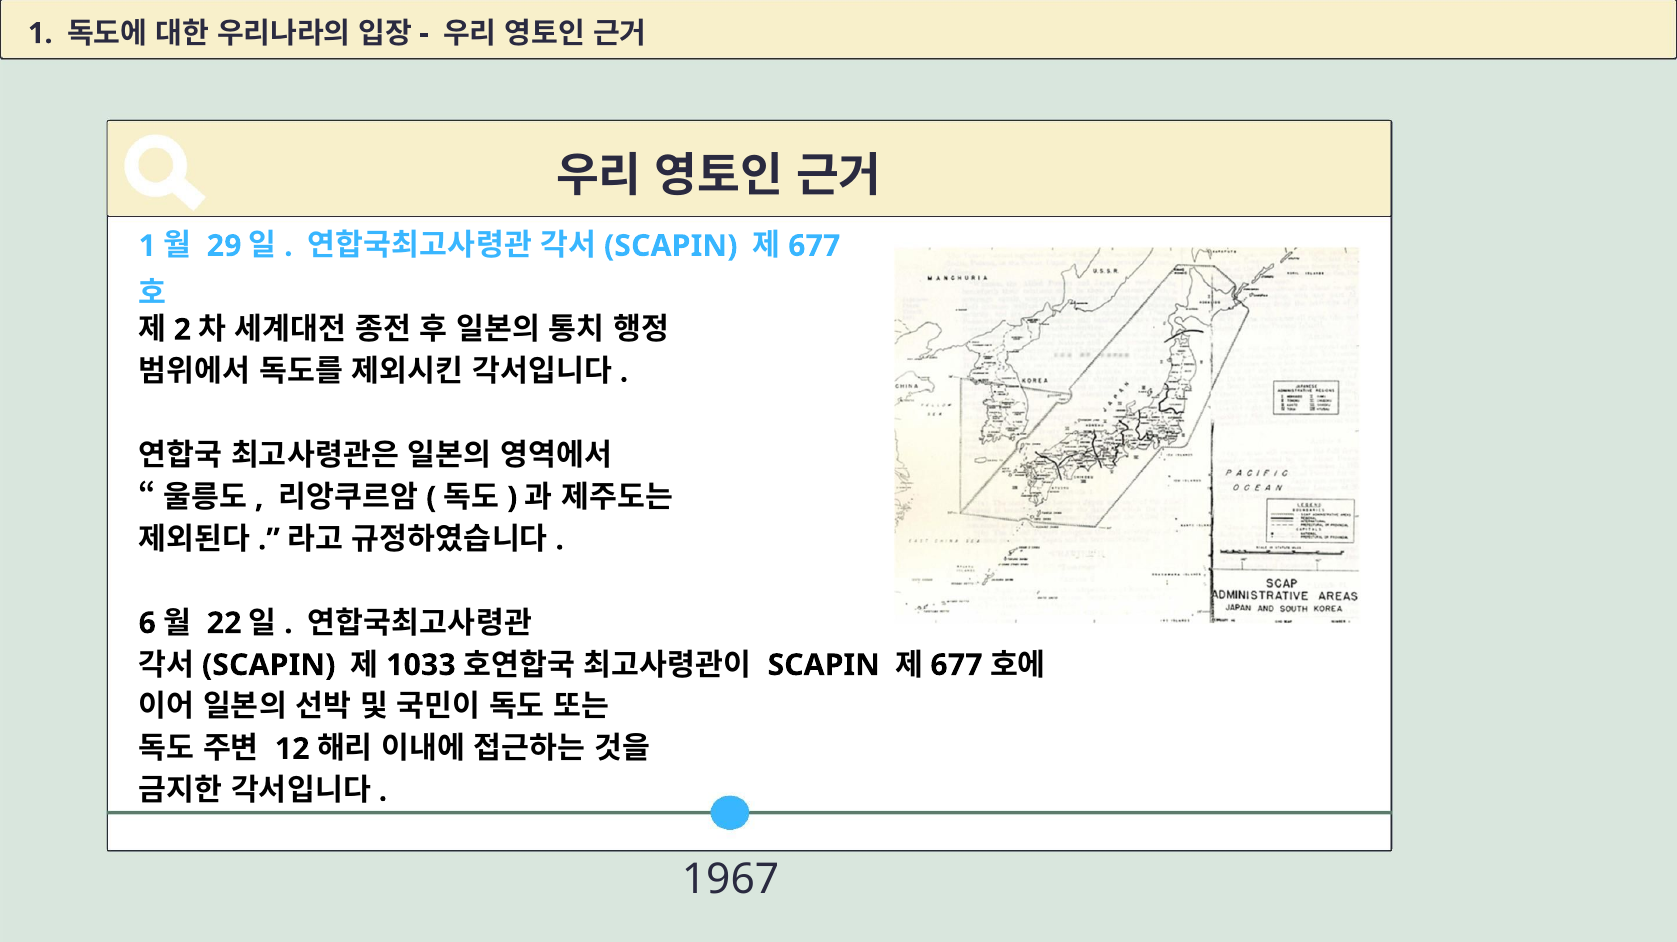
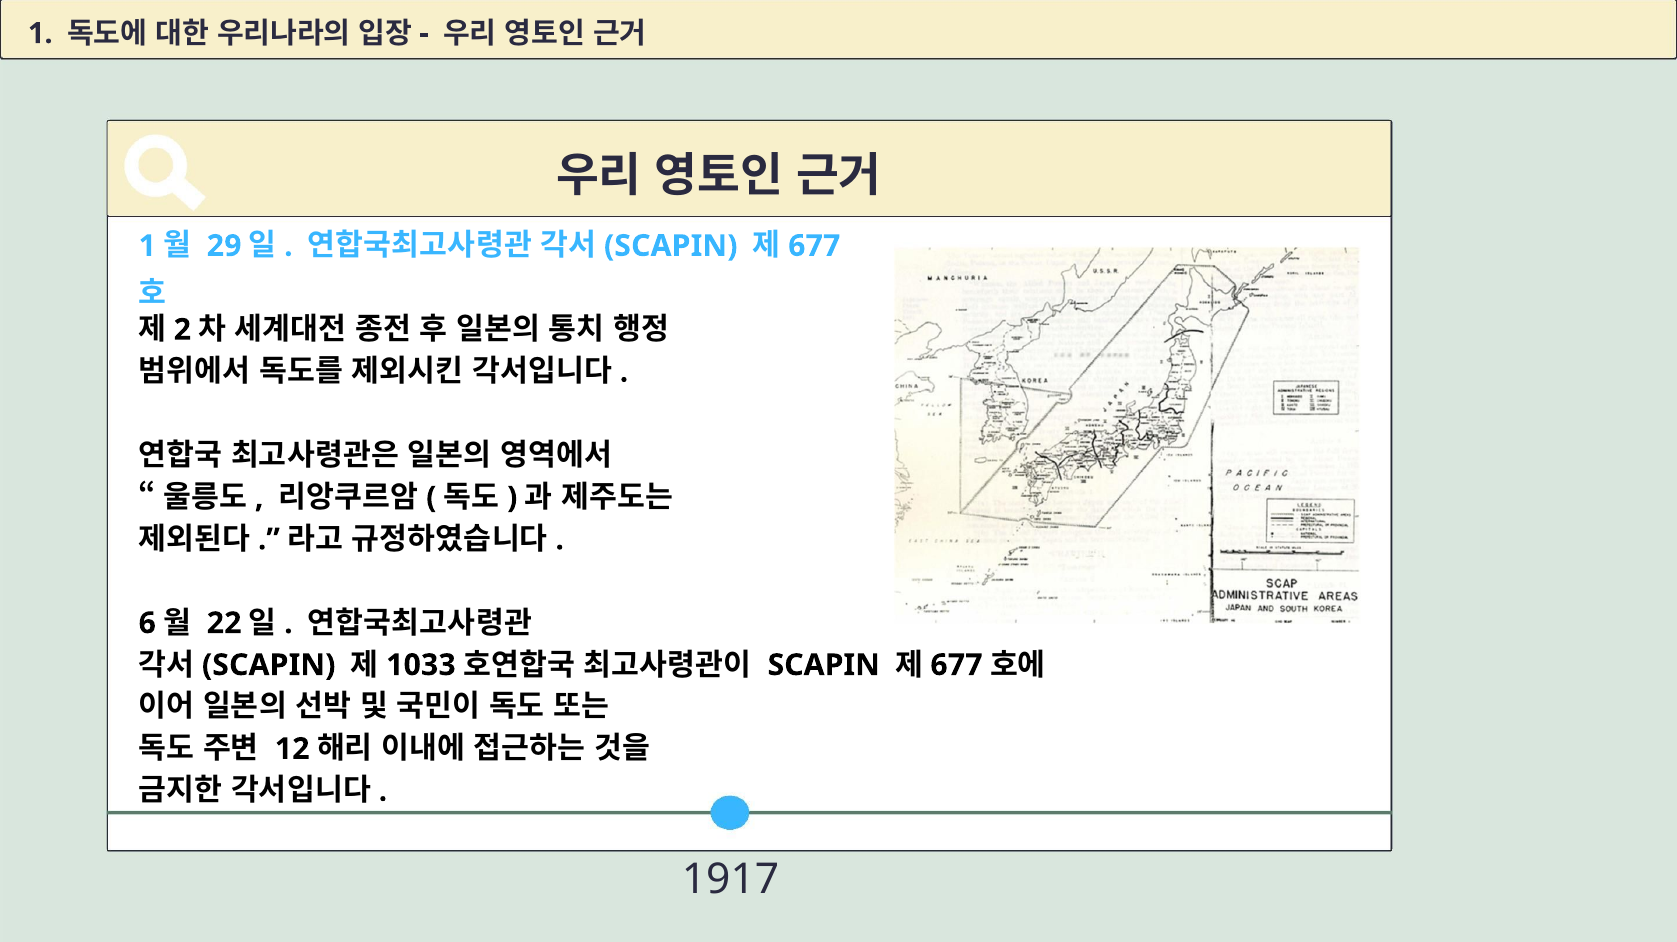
1967: 1967 -> 1917
